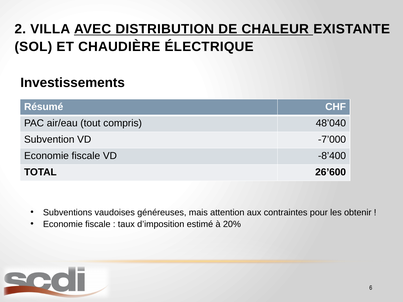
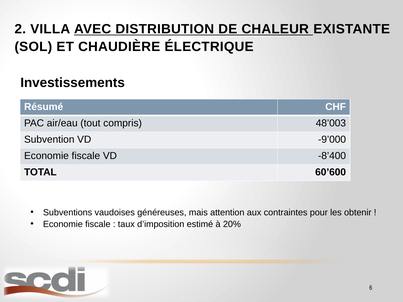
48’040: 48’040 -> 48’003
-7’000: -7’000 -> -9’000
26’600: 26’600 -> 60’600
